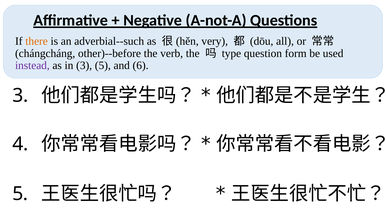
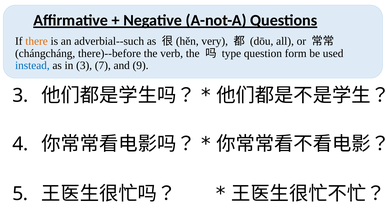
other)--before: other)--before -> there)--before
instead colour: purple -> blue
3 5: 5 -> 7
6: 6 -> 9
